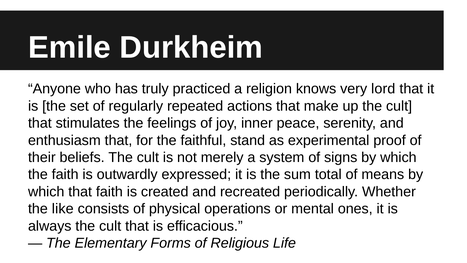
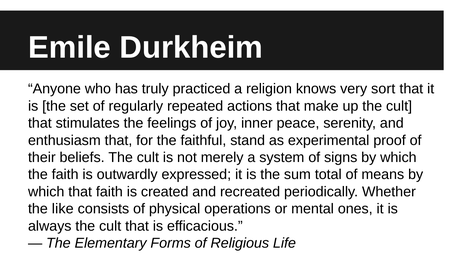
lord: lord -> sort
